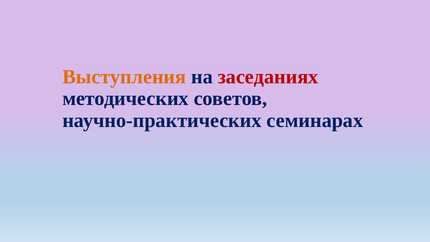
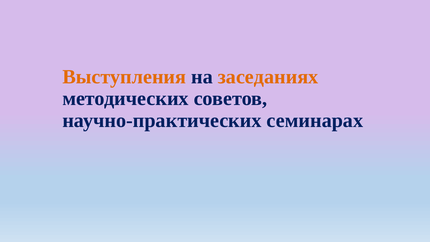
заседаниях colour: red -> orange
